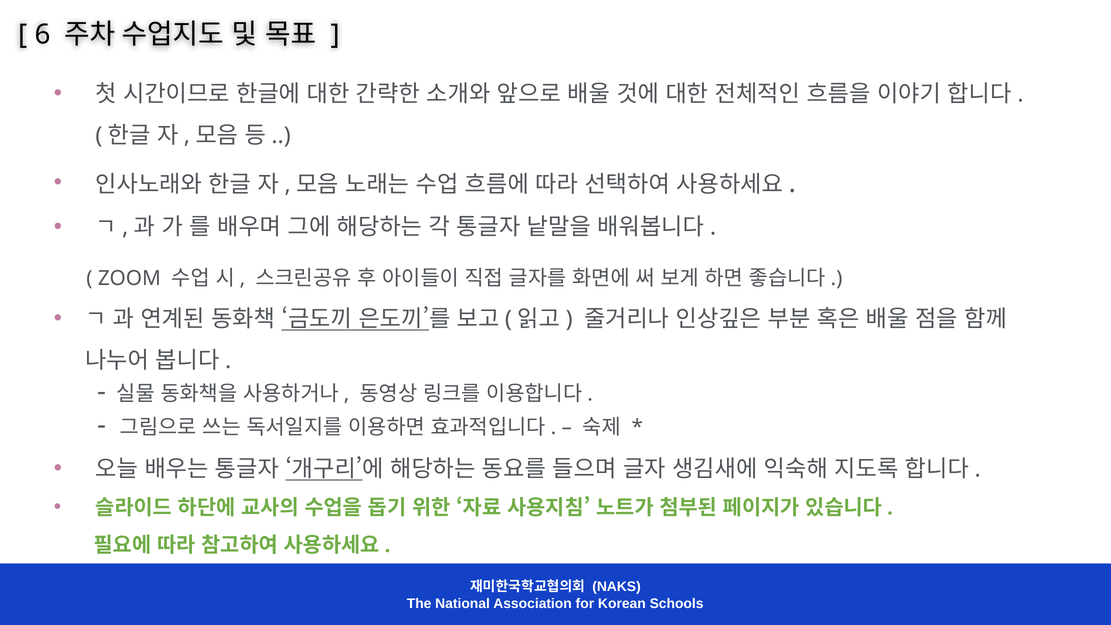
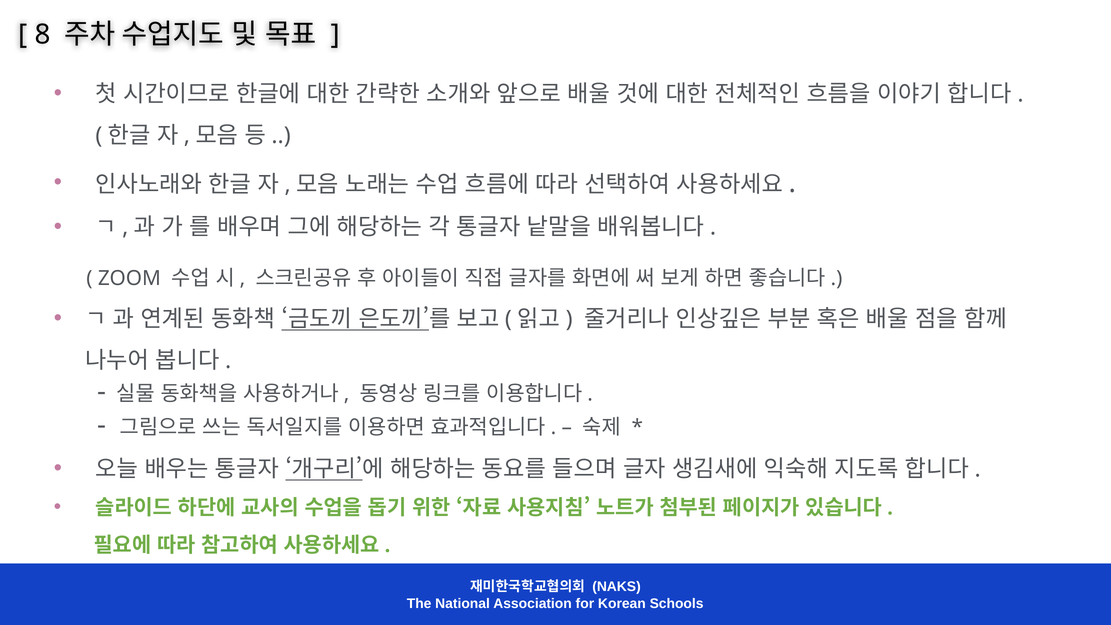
6: 6 -> 8
